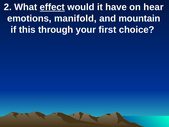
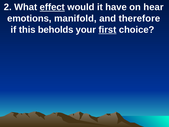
mountain: mountain -> therefore
through: through -> beholds
first underline: none -> present
